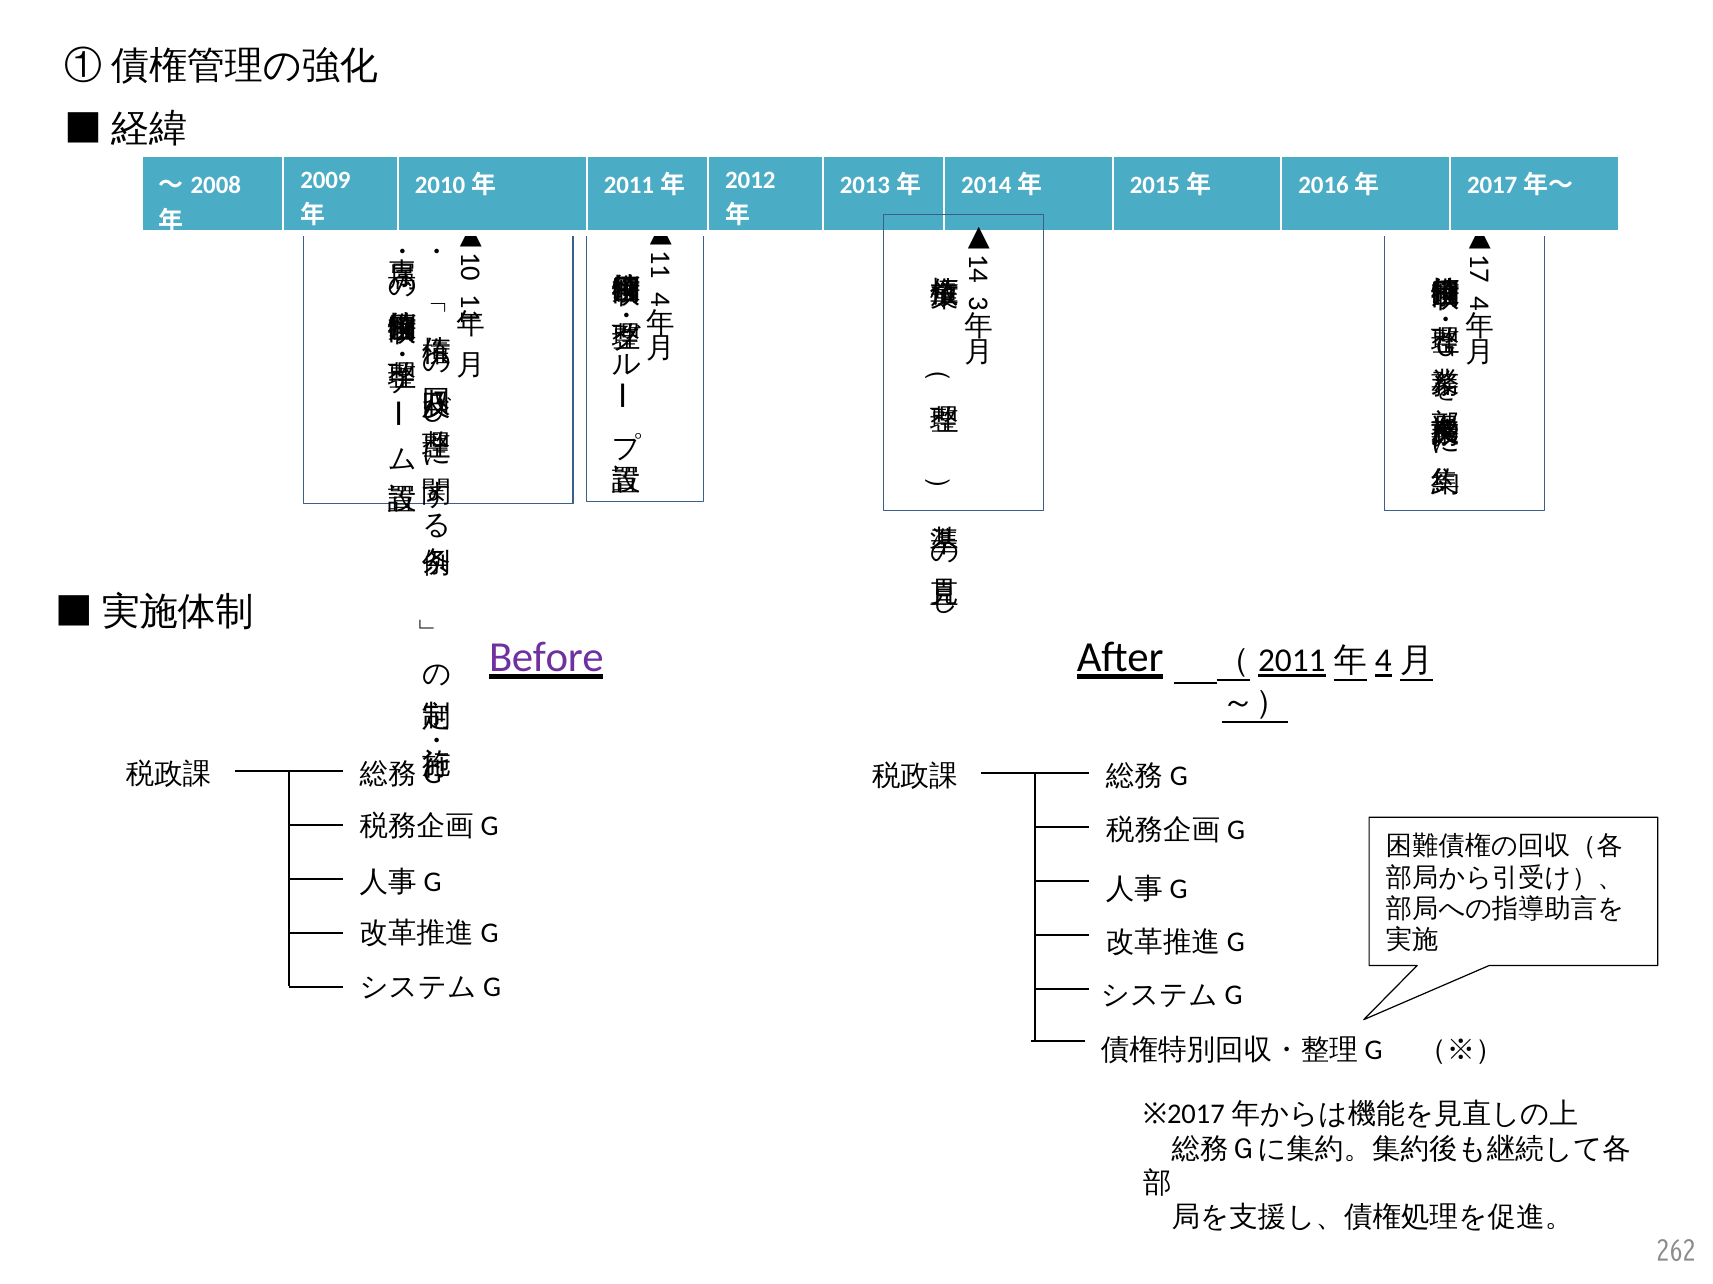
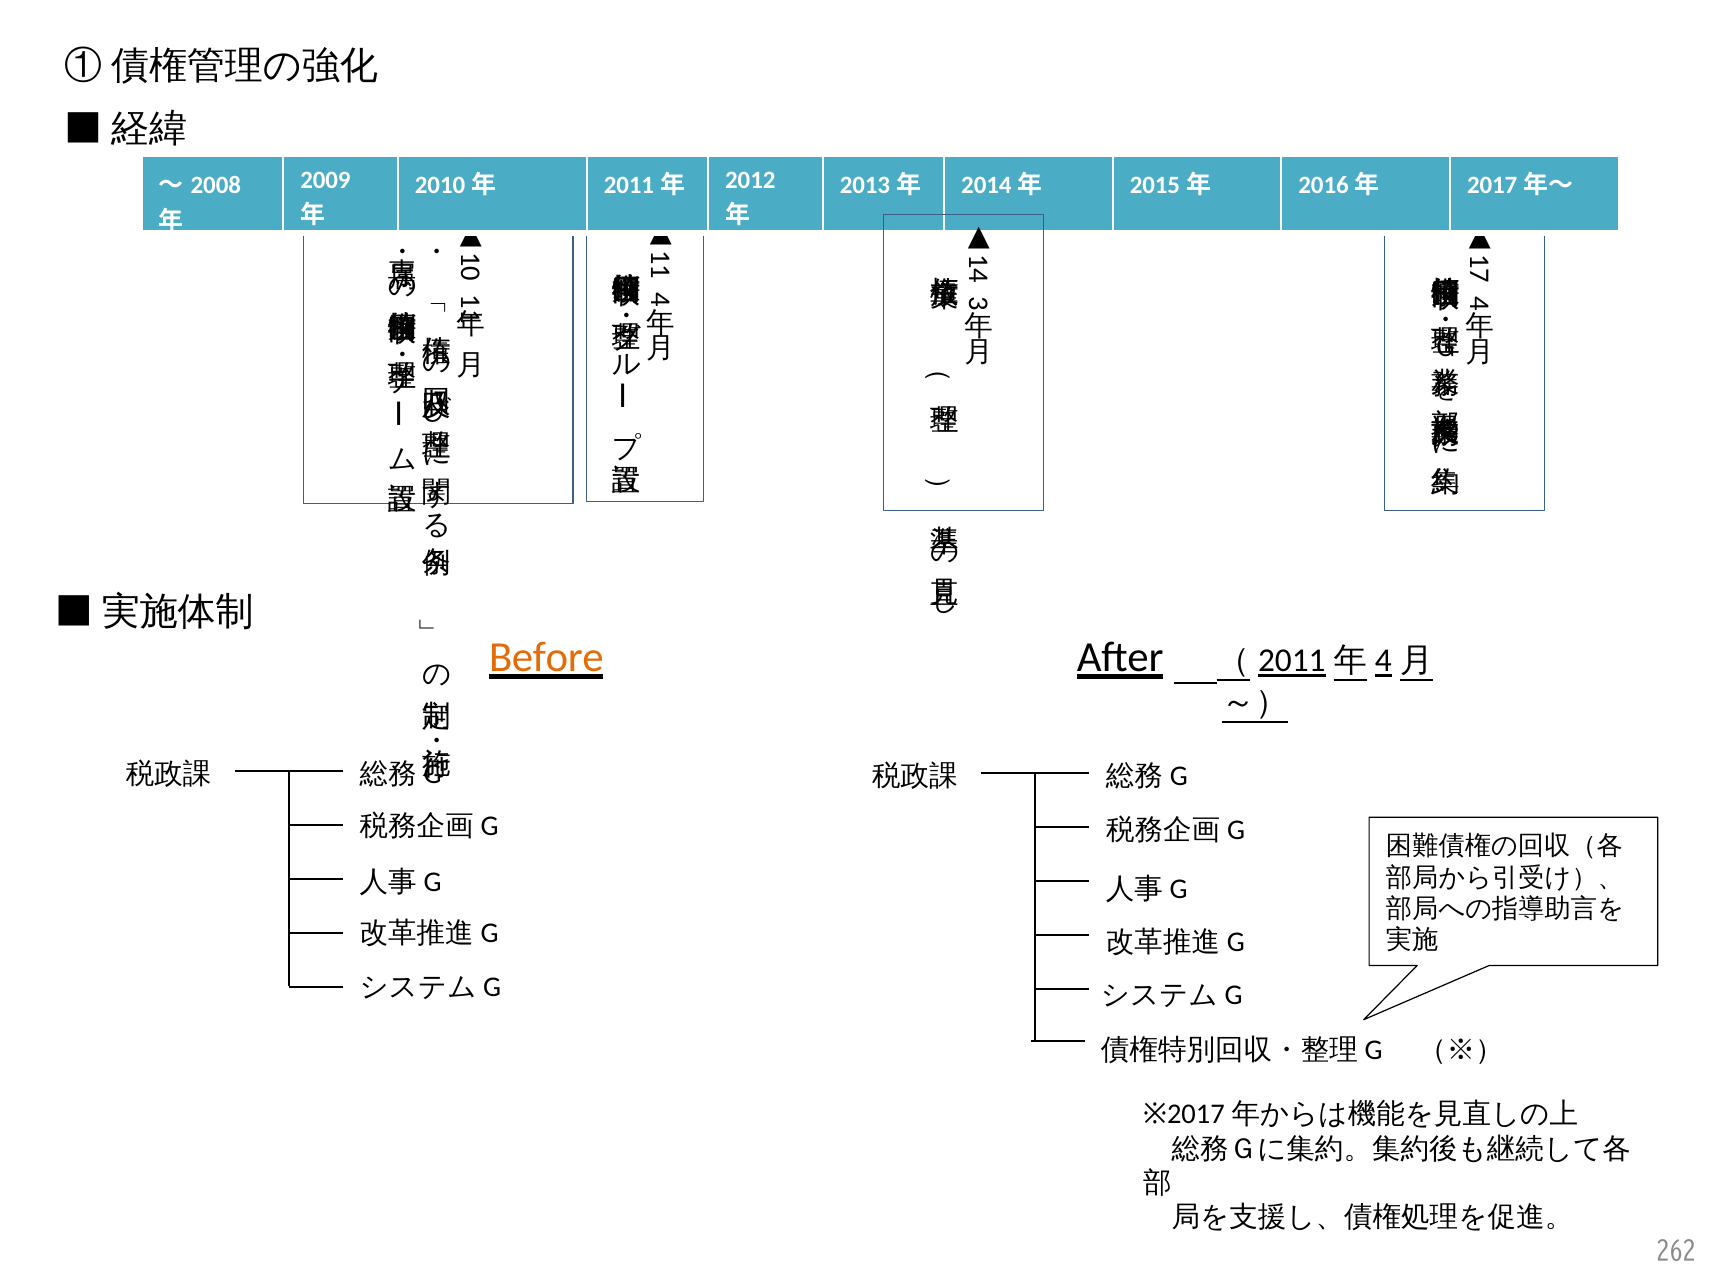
Before colour: purple -> orange
